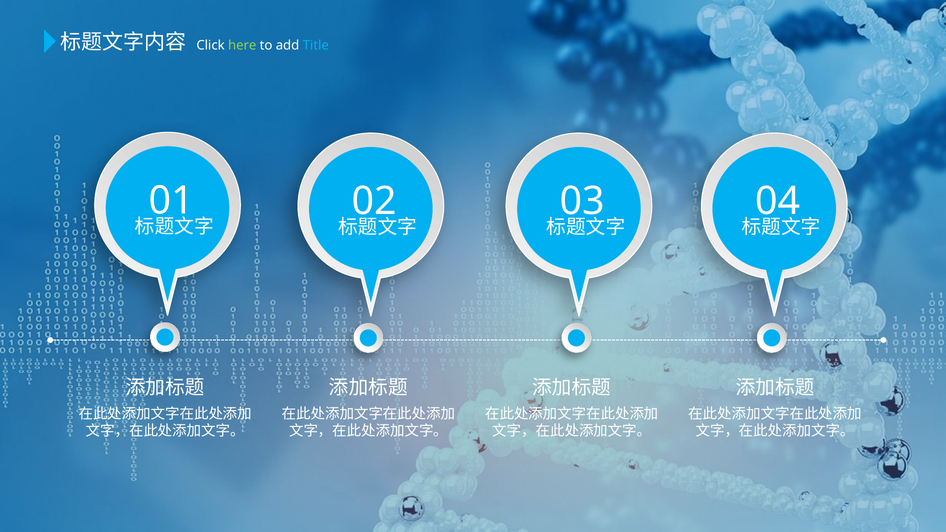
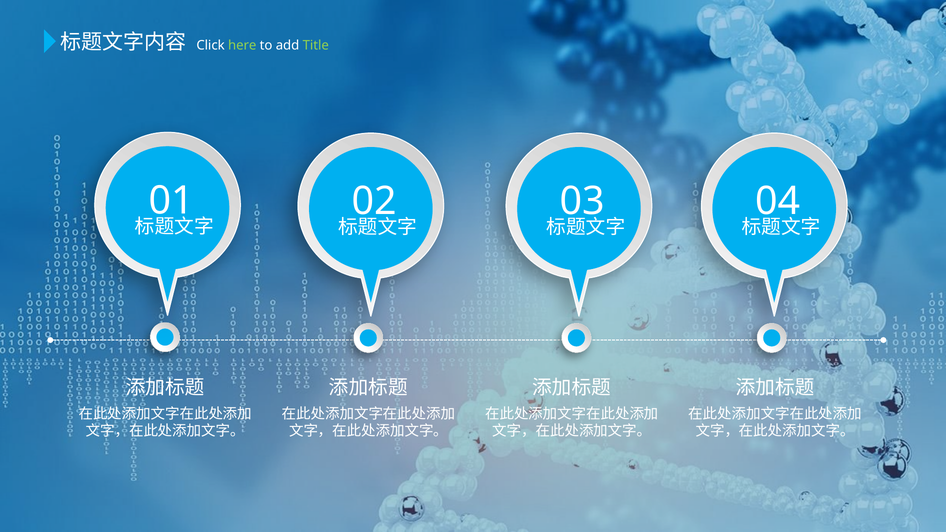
Title colour: light blue -> light green
